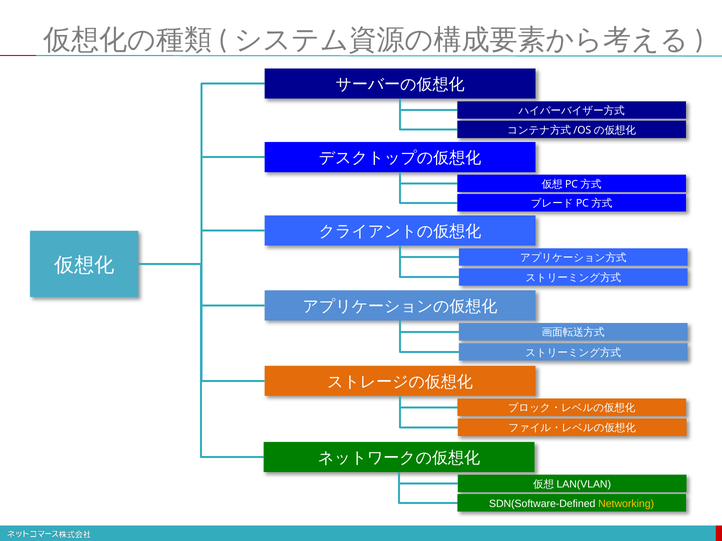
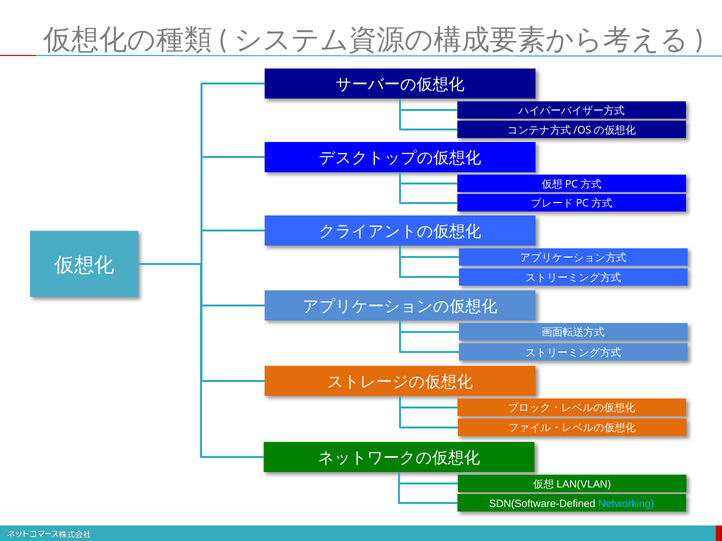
Networking colour: yellow -> light blue
